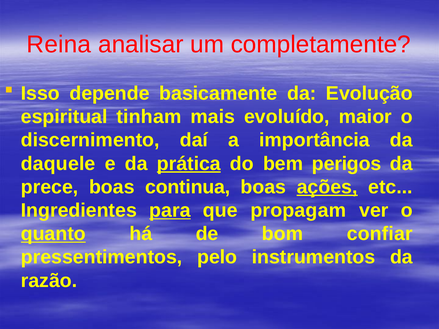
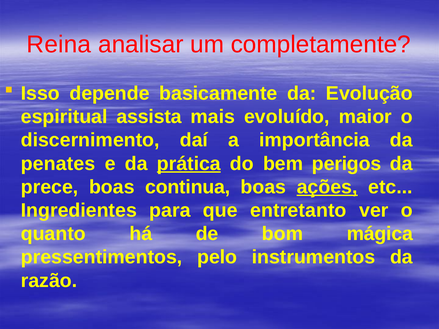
tinham: tinham -> assista
daquele: daquele -> penates
para underline: present -> none
propagam: propagam -> entretanto
quanto underline: present -> none
confiar: confiar -> mágica
